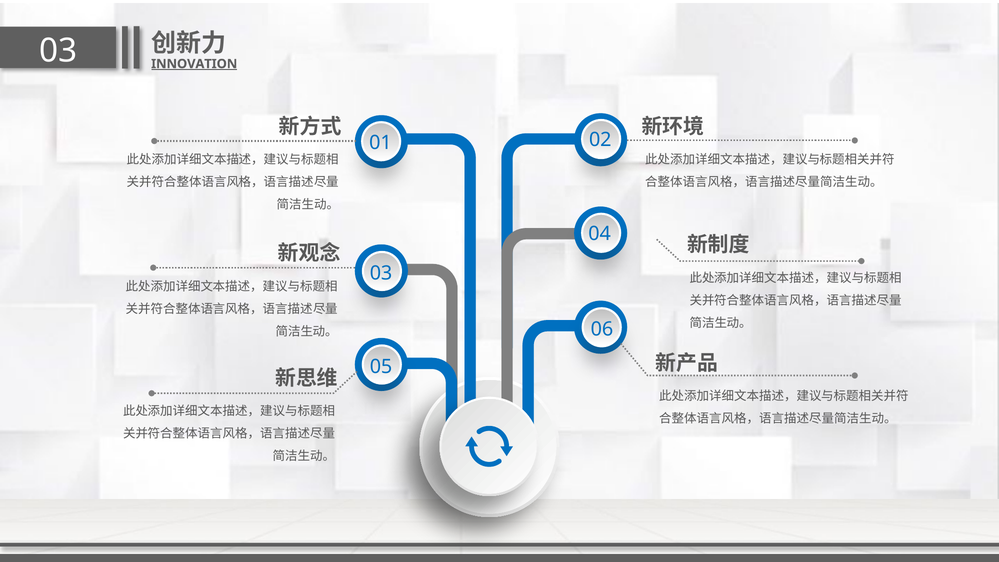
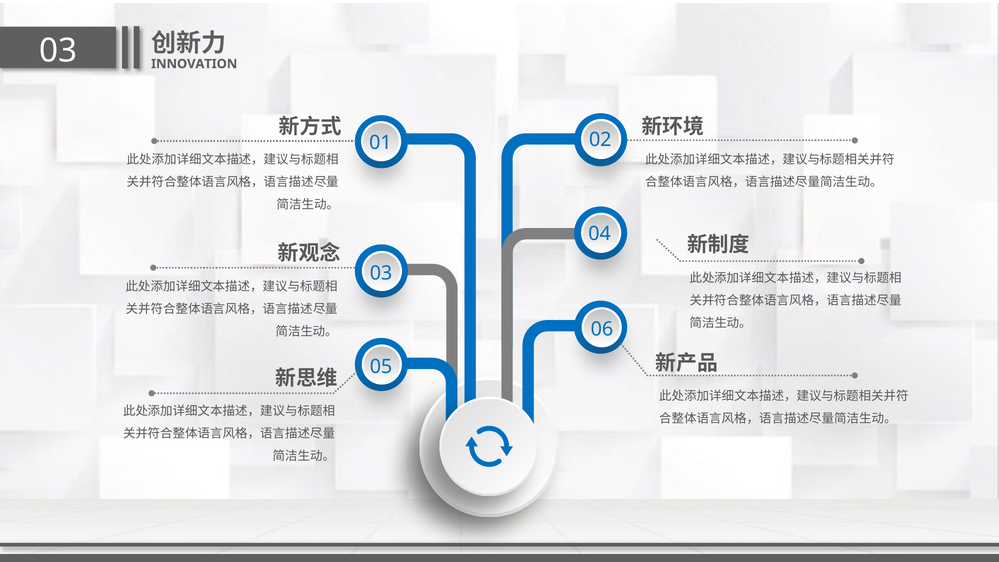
INNOVATION underline: present -> none
